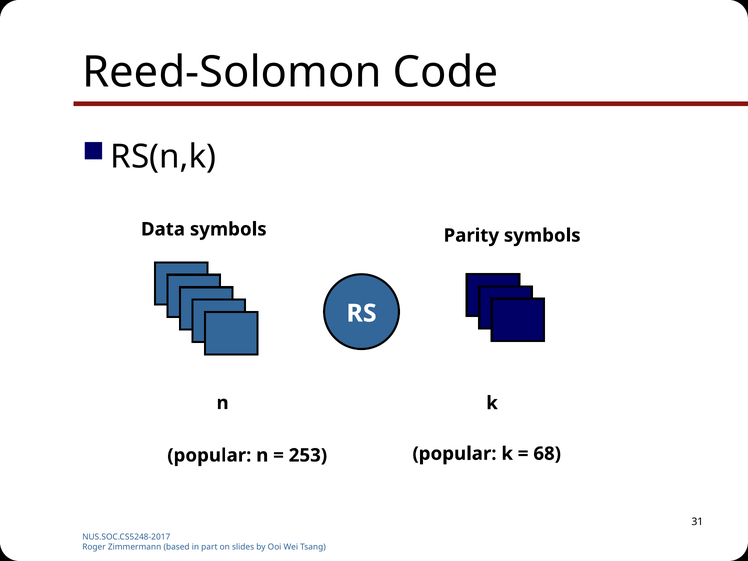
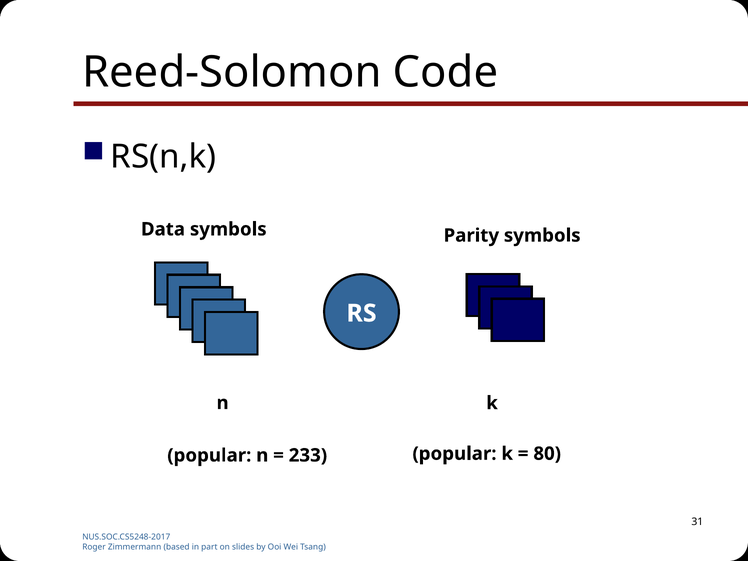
253: 253 -> 233
68: 68 -> 80
